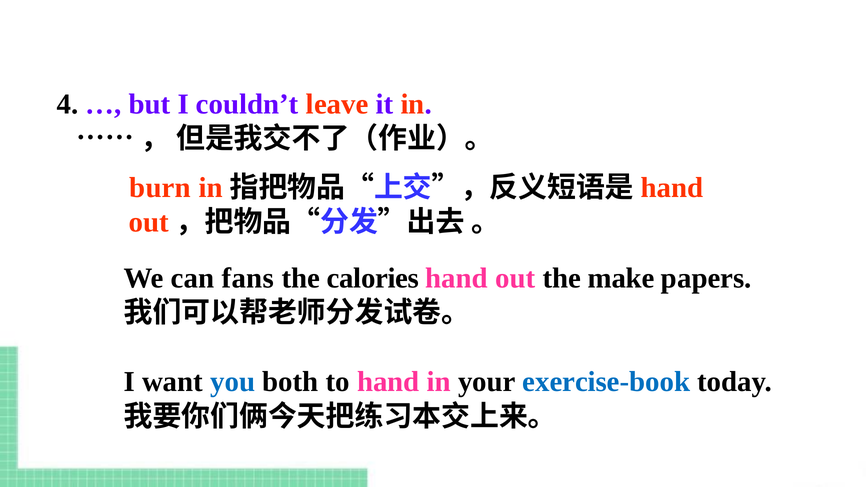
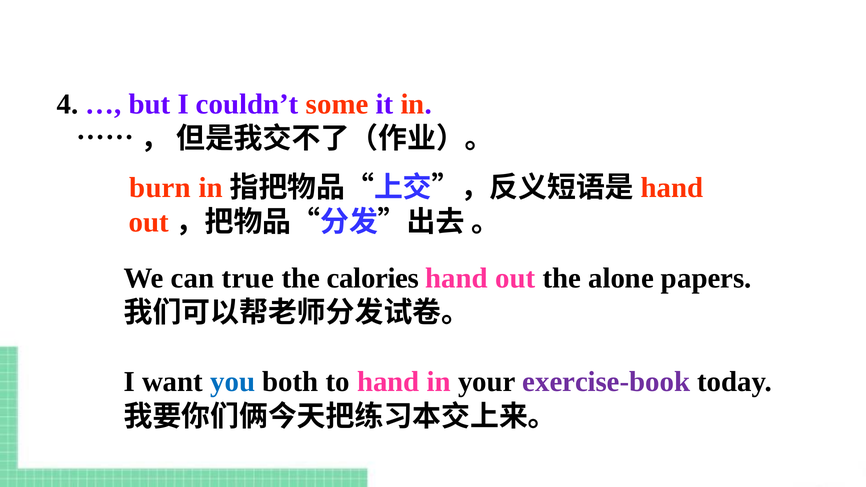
leave: leave -> some
fans: fans -> true
make: make -> alone
exercise-book colour: blue -> purple
